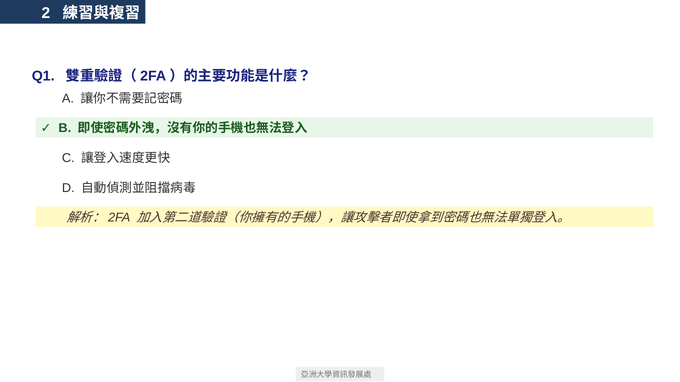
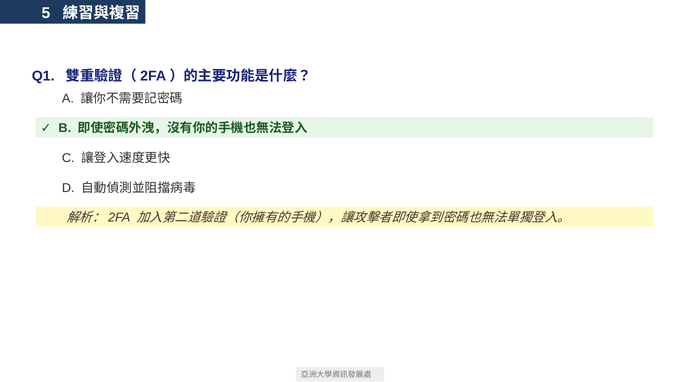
2: 2 -> 5
